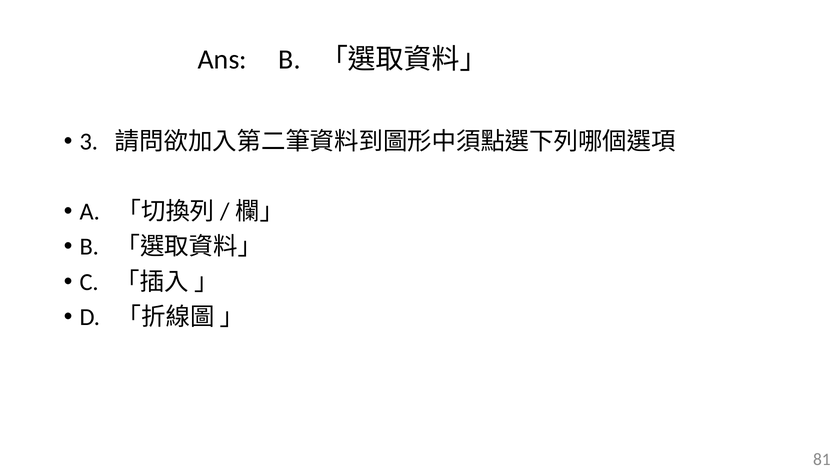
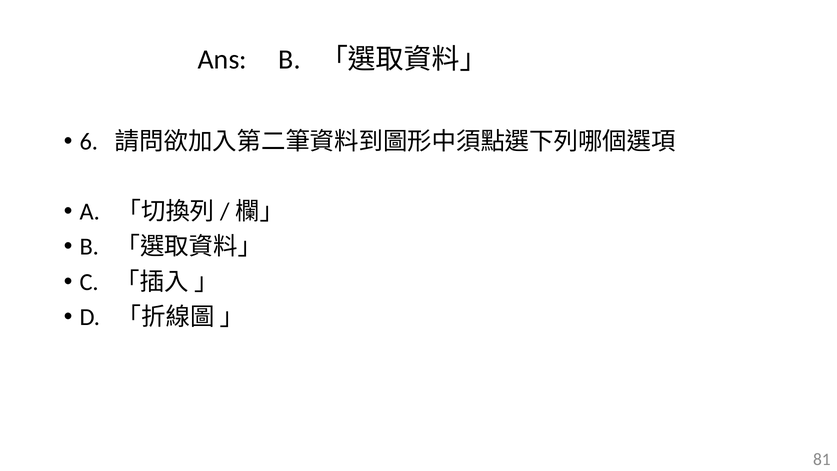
3: 3 -> 6
